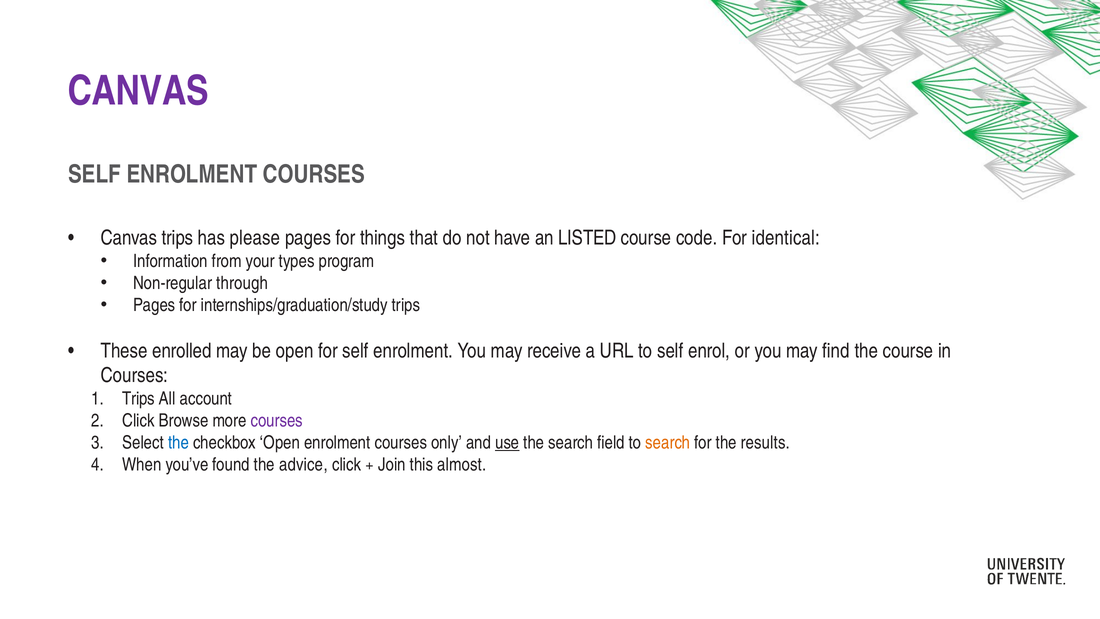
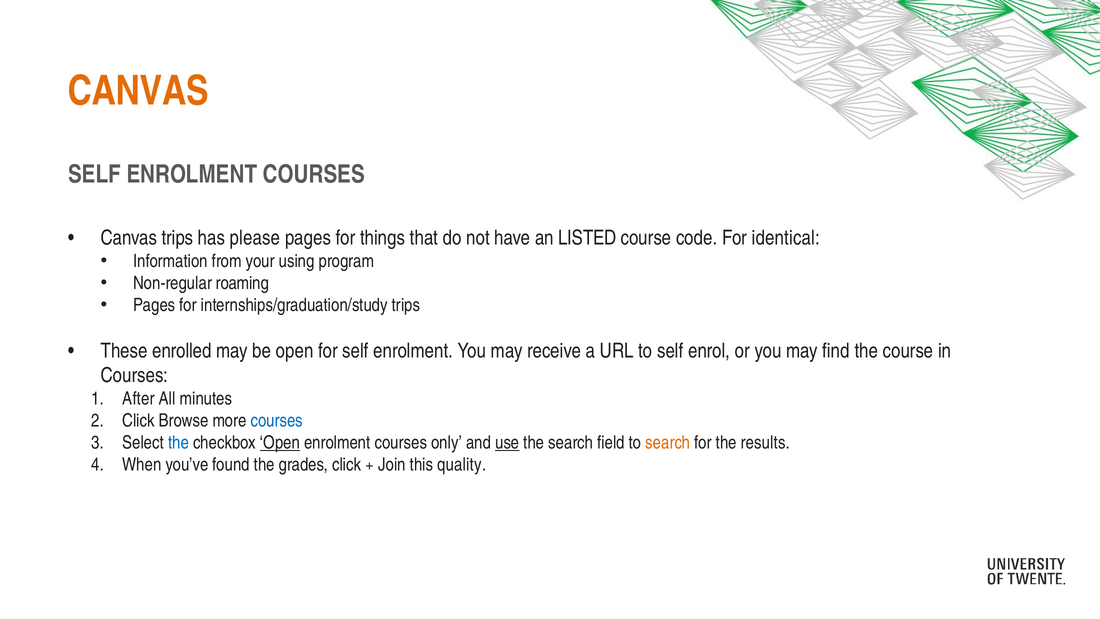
CANVAS at (138, 91) colour: purple -> orange
types: types -> using
through: through -> roaming
Trips at (139, 399): Trips -> After
account: account -> minutes
courses at (277, 421) colour: purple -> blue
Open at (280, 443) underline: none -> present
advice: advice -> grades
almost: almost -> quality
